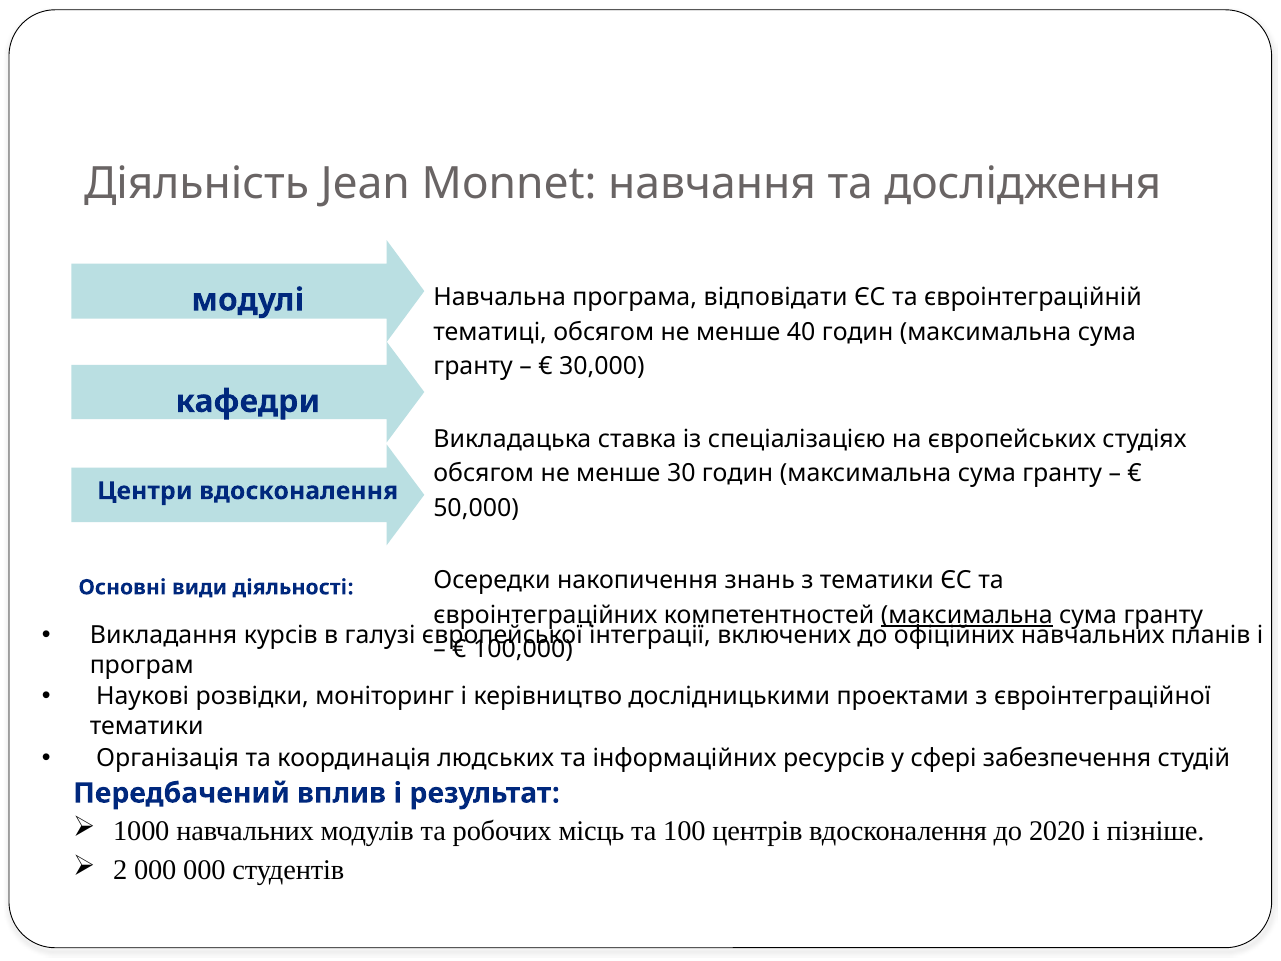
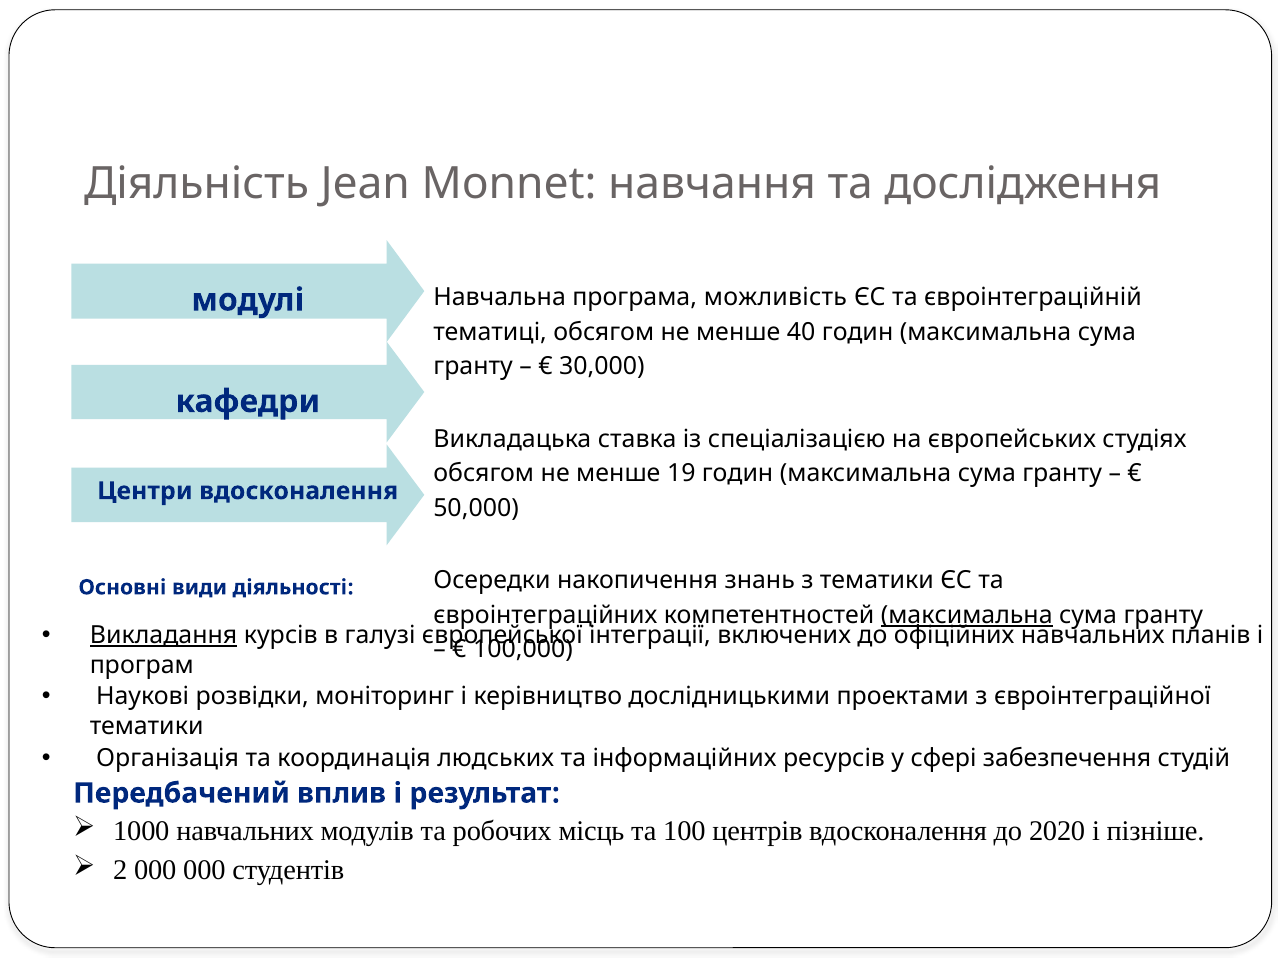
відповідати: відповідати -> можливість
30: 30 -> 19
Викладання underline: none -> present
